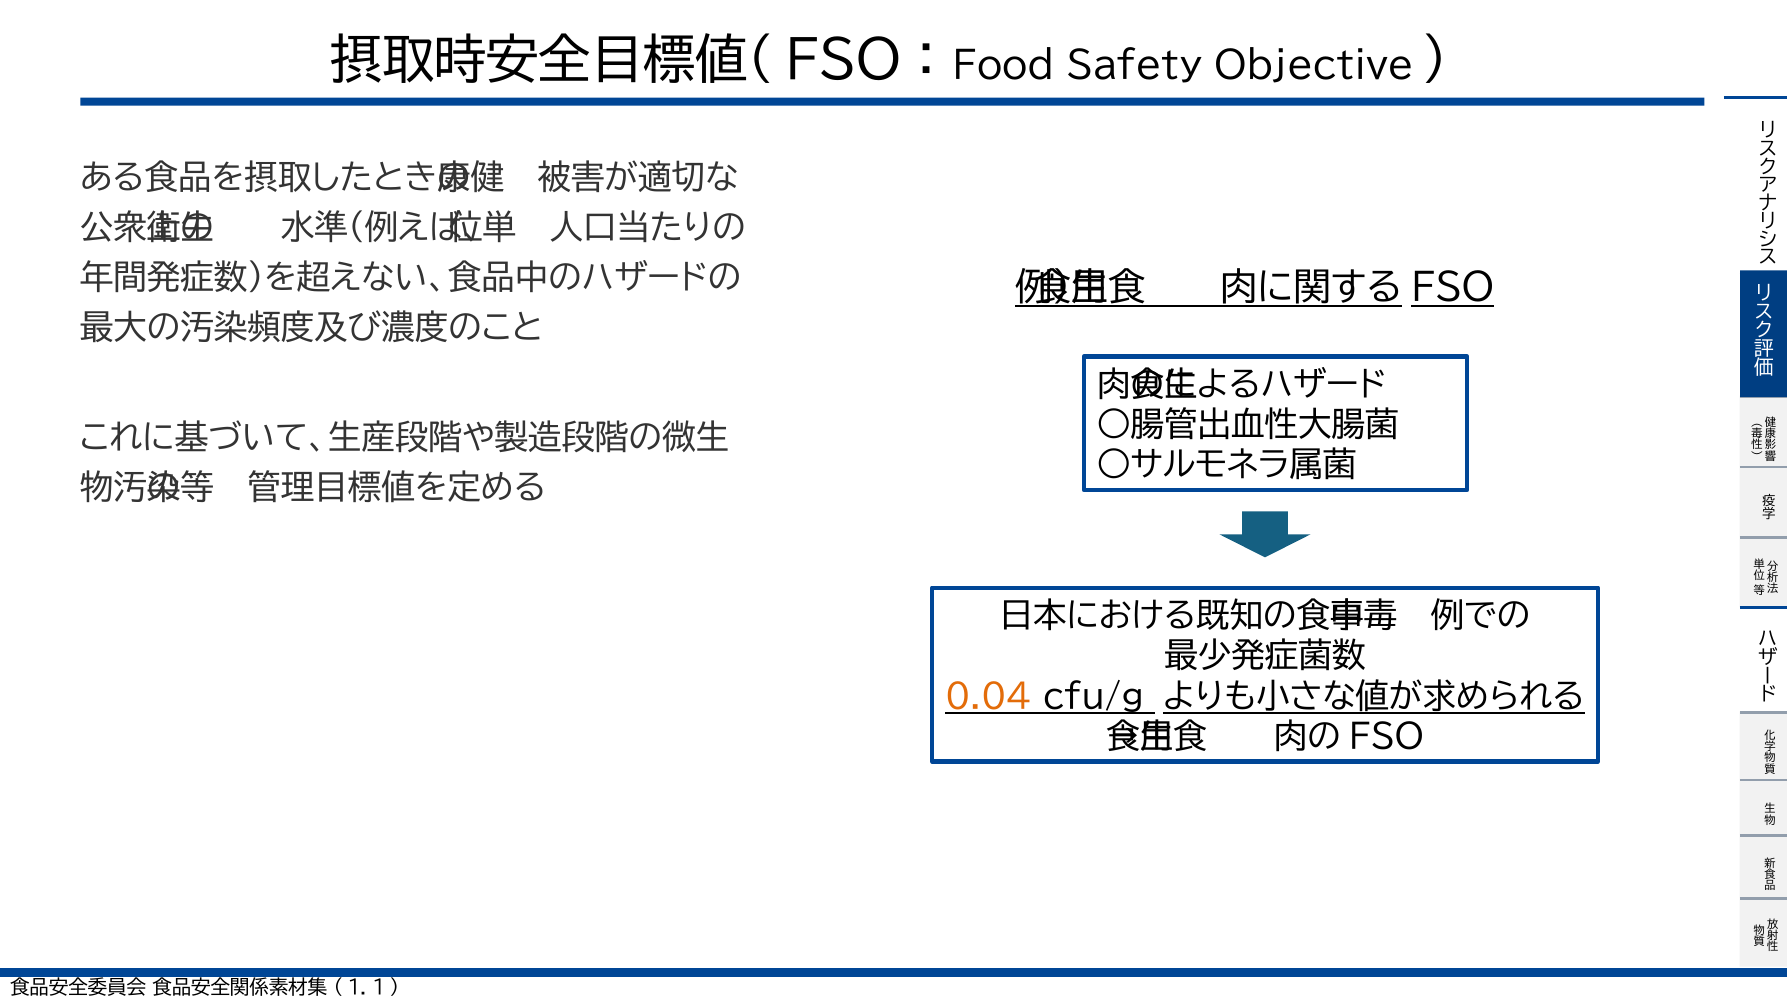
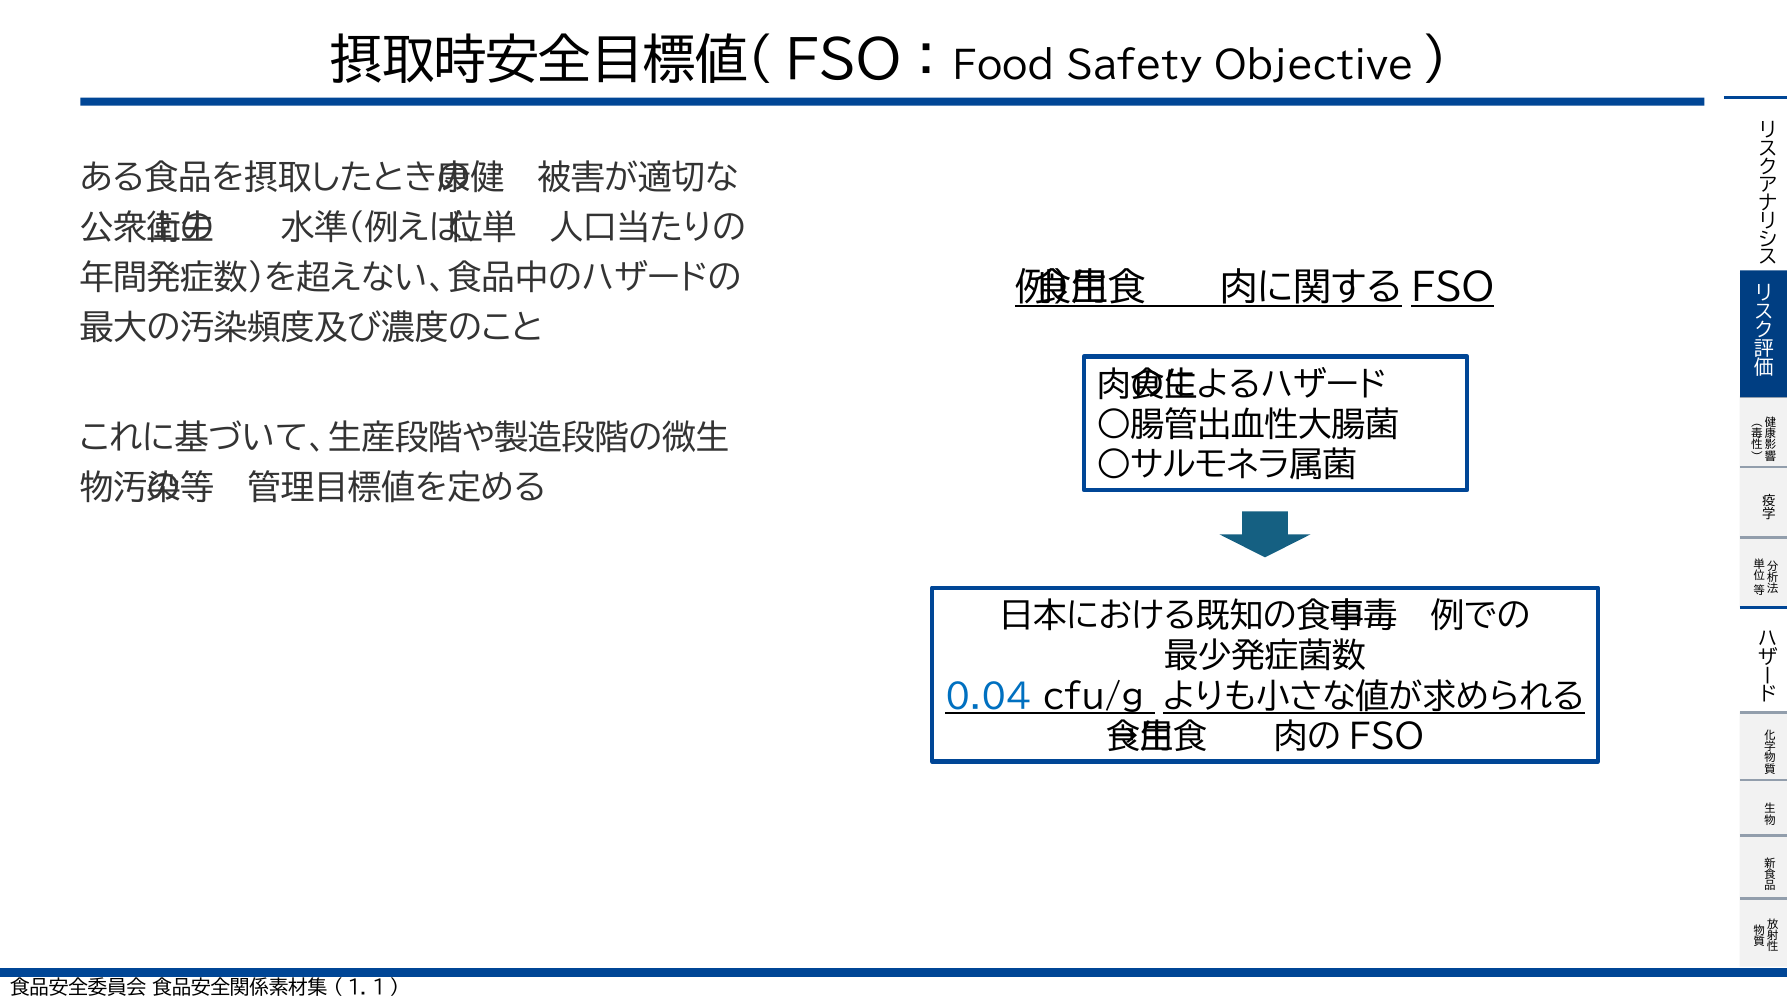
0.04 colour: orange -> blue
